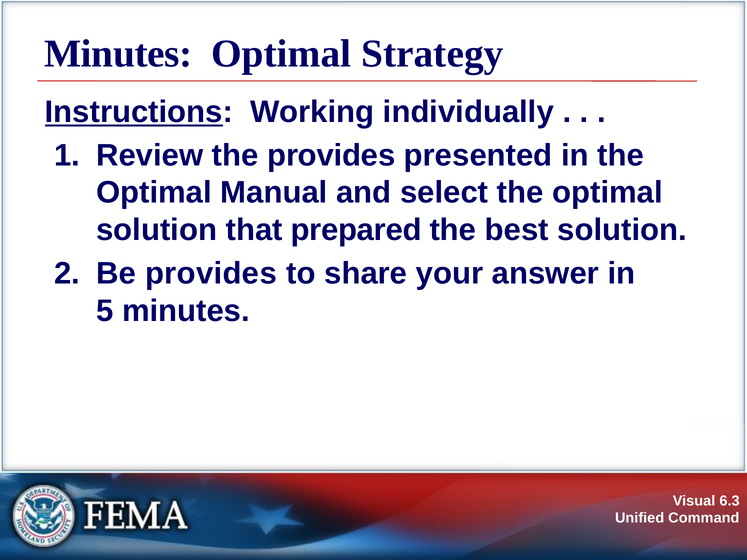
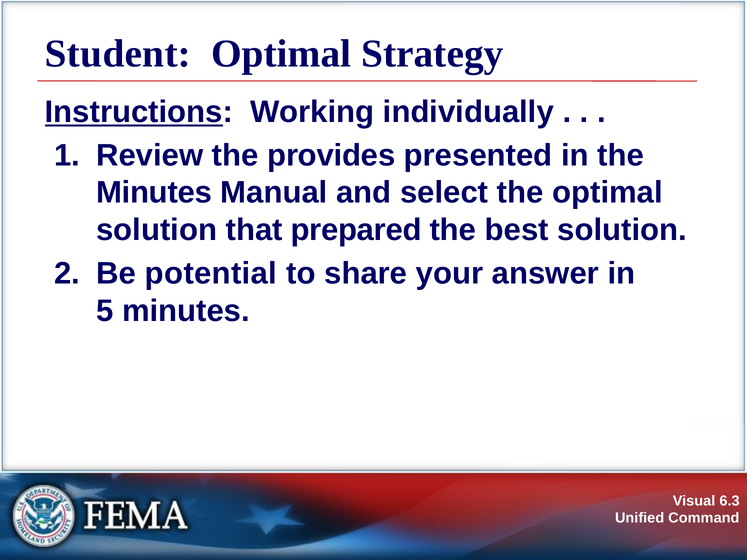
Minutes at (118, 54): Minutes -> Student
Optimal at (154, 193): Optimal -> Minutes
Be provides: provides -> potential
